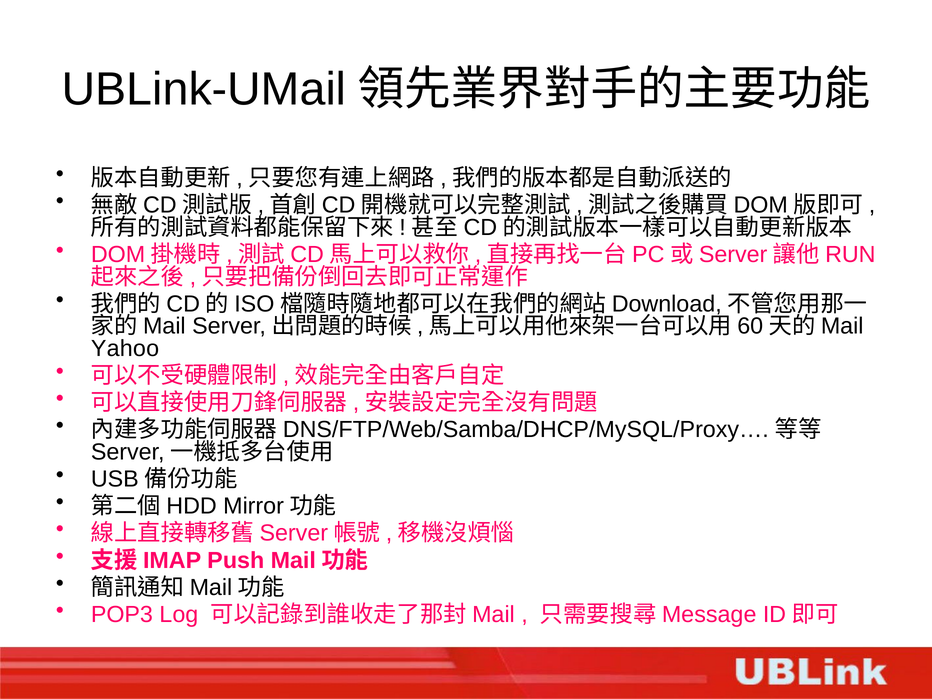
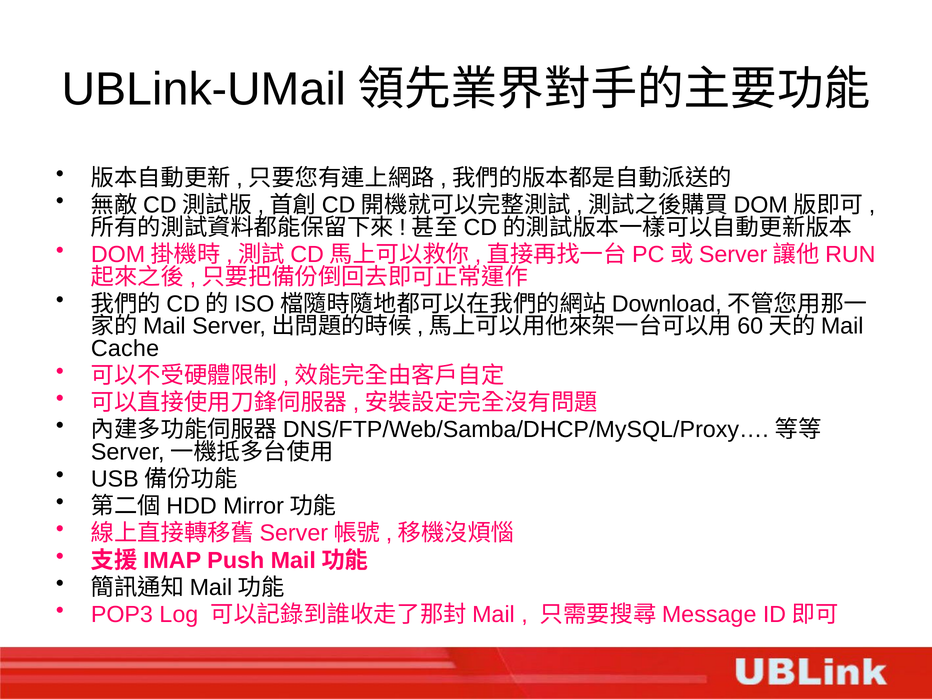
Yahoo: Yahoo -> Cache
